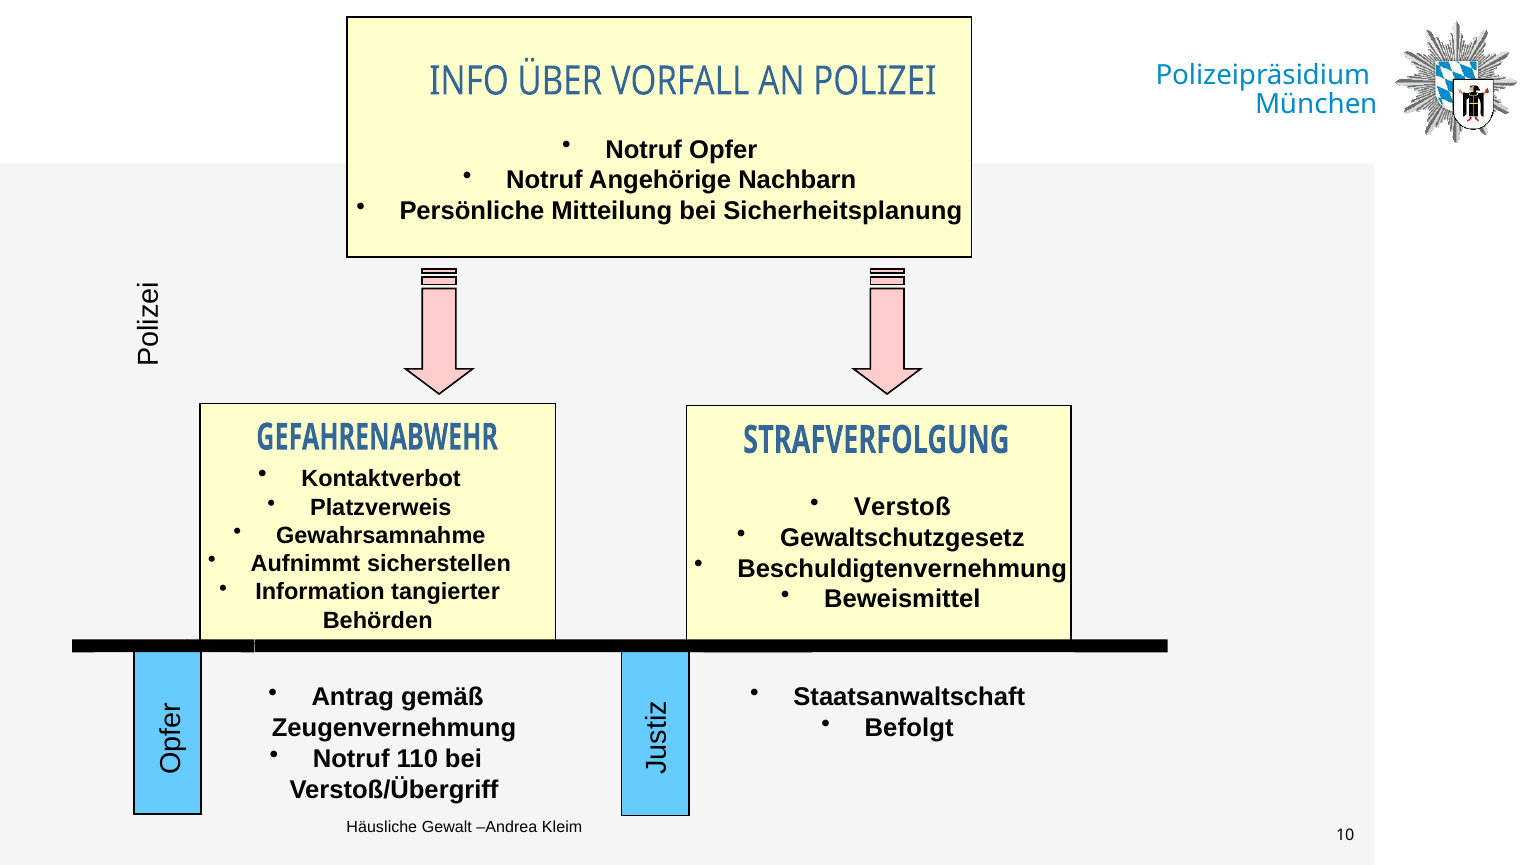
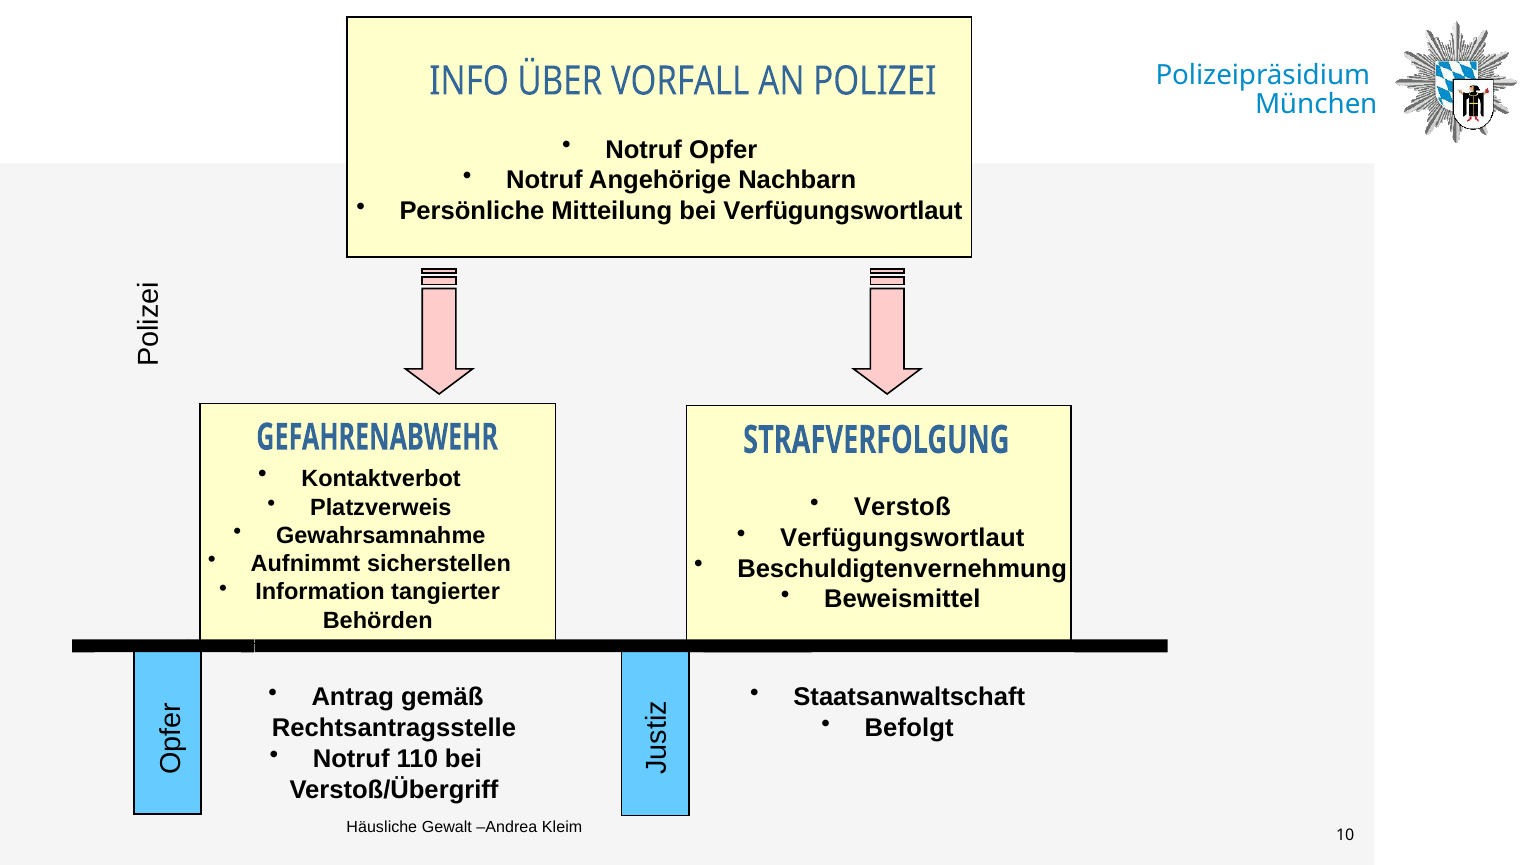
bei Sicherheitsplanung: Sicherheitsplanung -> Verfügungswortlaut
Gewaltschutzgesetz at (902, 538): Gewaltschutzgesetz -> Verfügungswortlaut
Zeugenvernehmung: Zeugenvernehmung -> Rechtsantragsstelle
